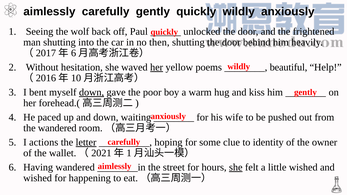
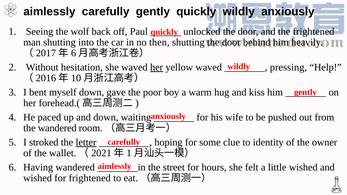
yellow poems: poems -> waved
beautiful: beautiful -> pressing
down at (92, 92) underline: present -> none
actions: actions -> stroked
she at (236, 167) underline: present -> none
for happening: happening -> frightened
